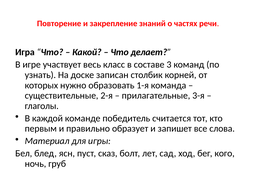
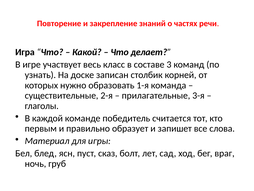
кого: кого -> враг
